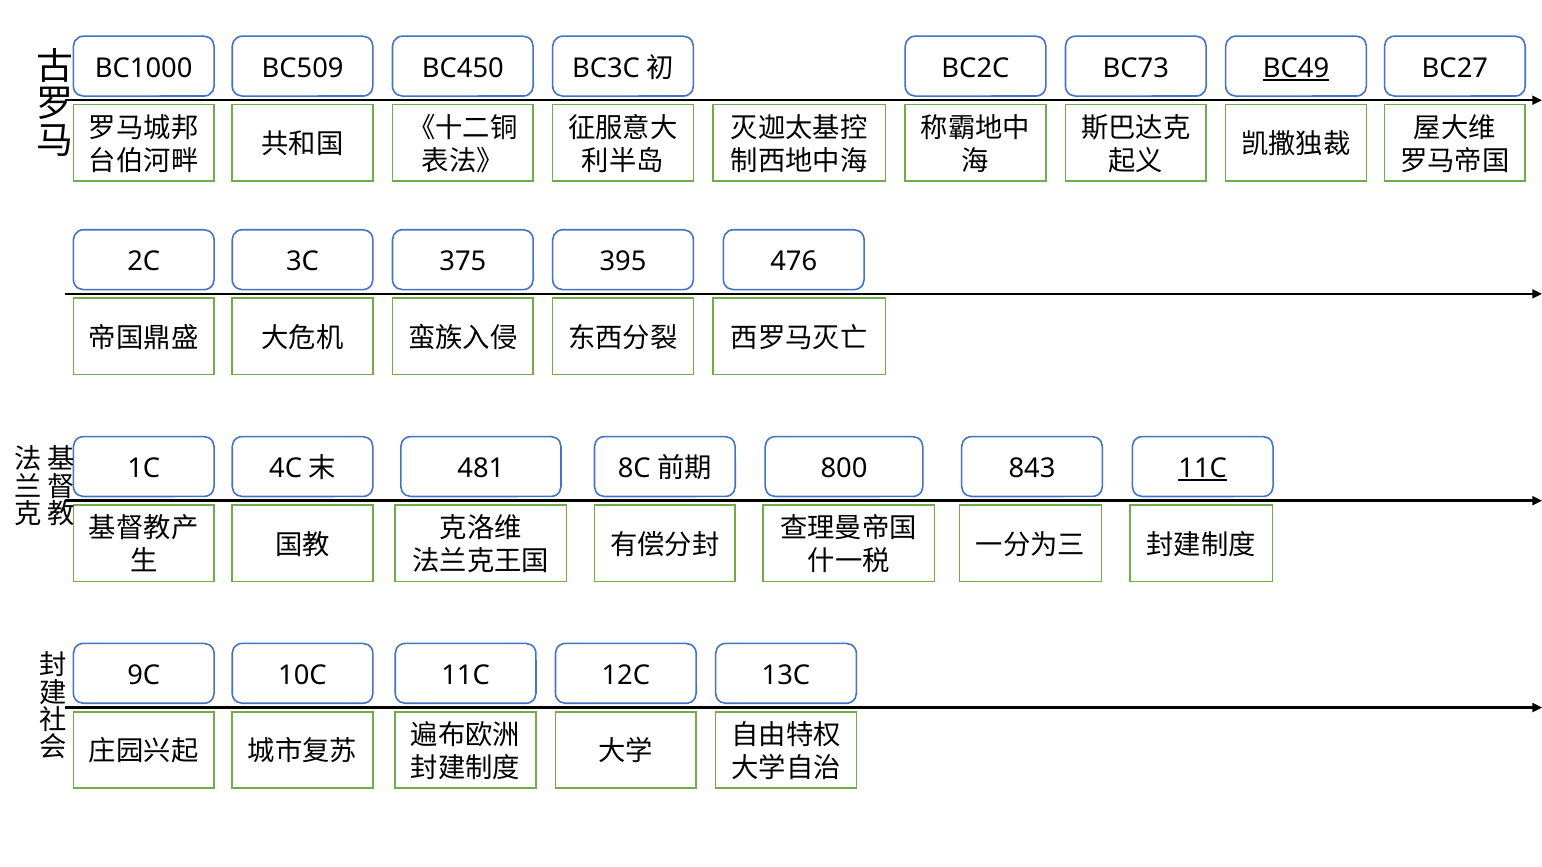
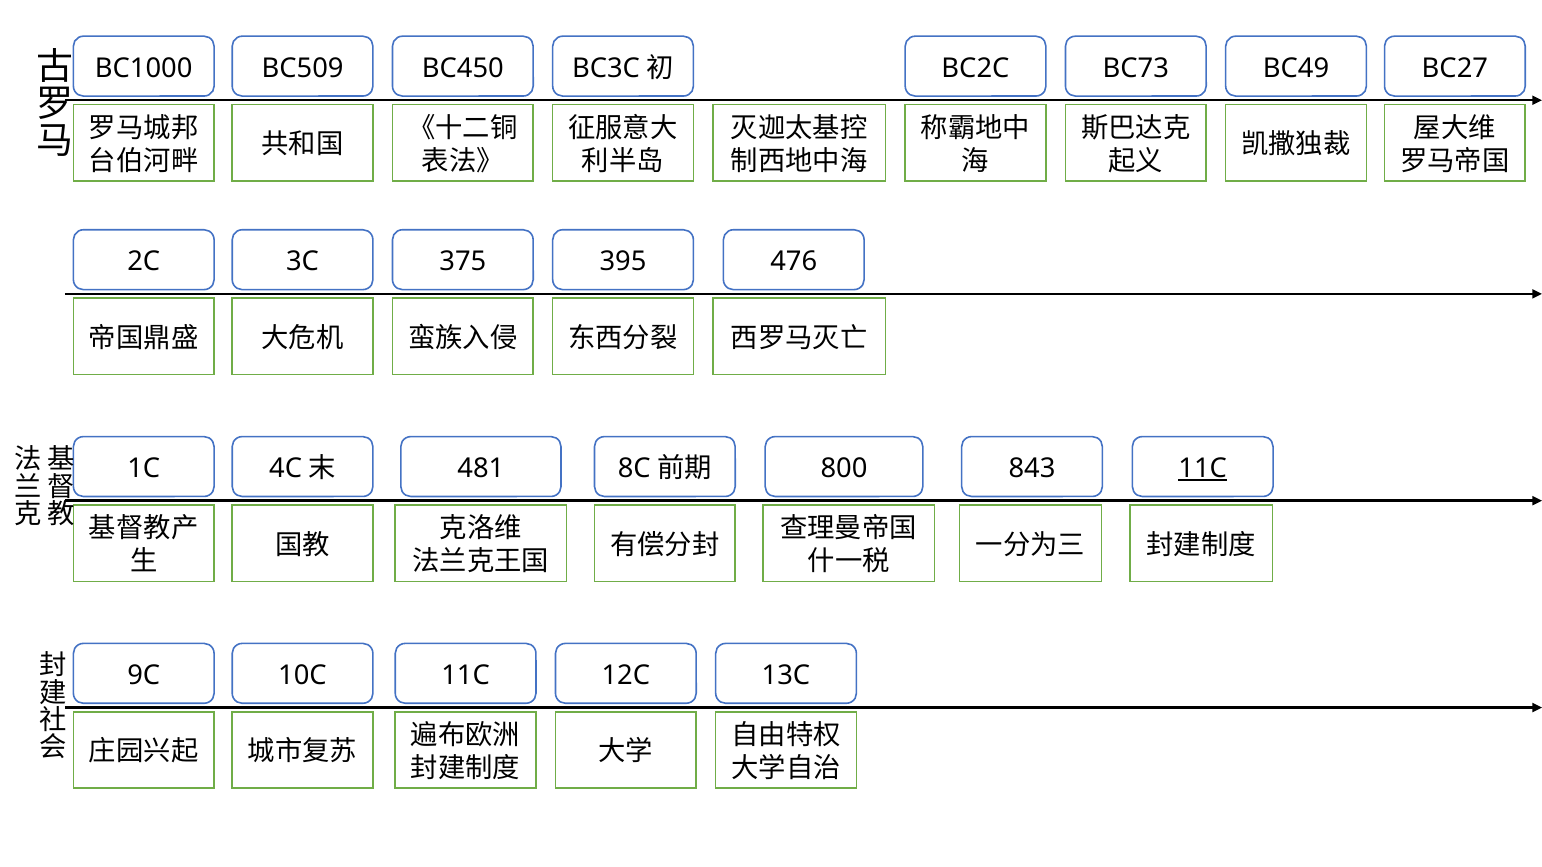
BC49 underline: present -> none
